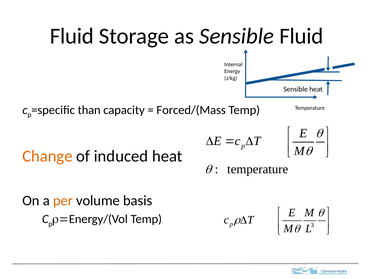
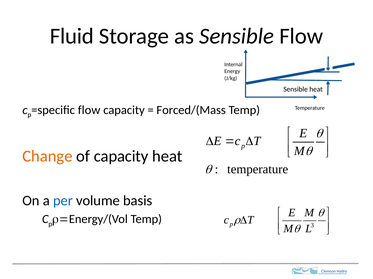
Sensible Fluid: Fluid -> Flow
than at (89, 110): than -> flow
of induced: induced -> capacity
per colour: orange -> blue
